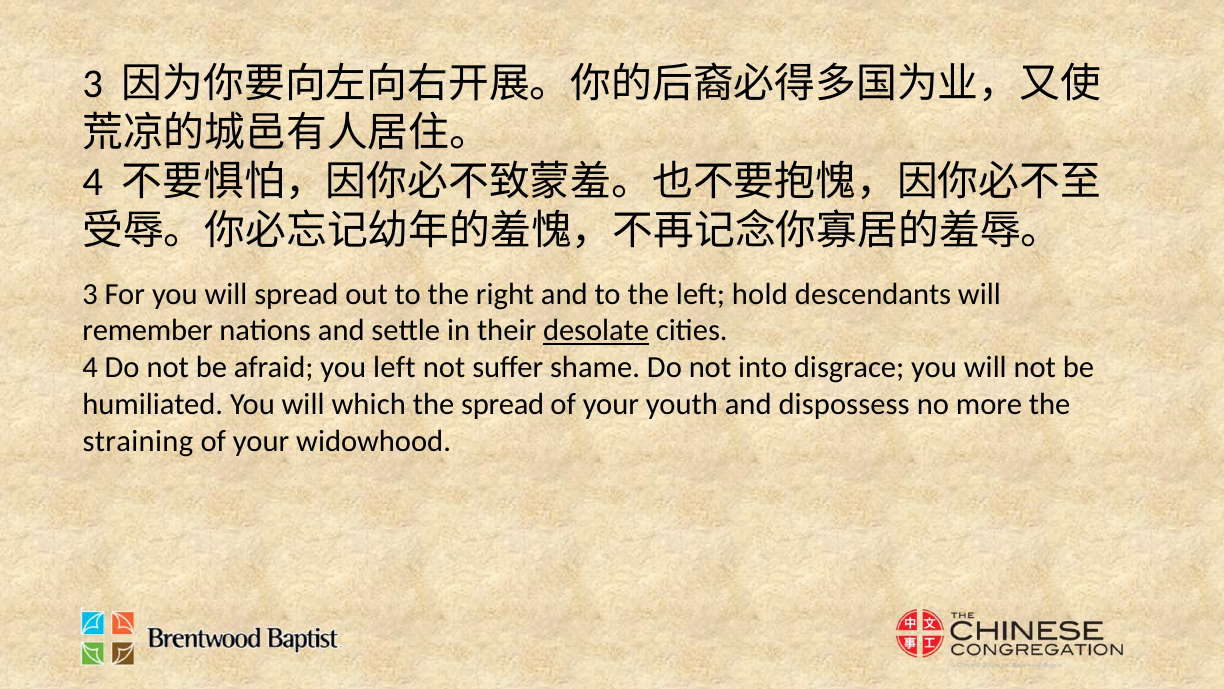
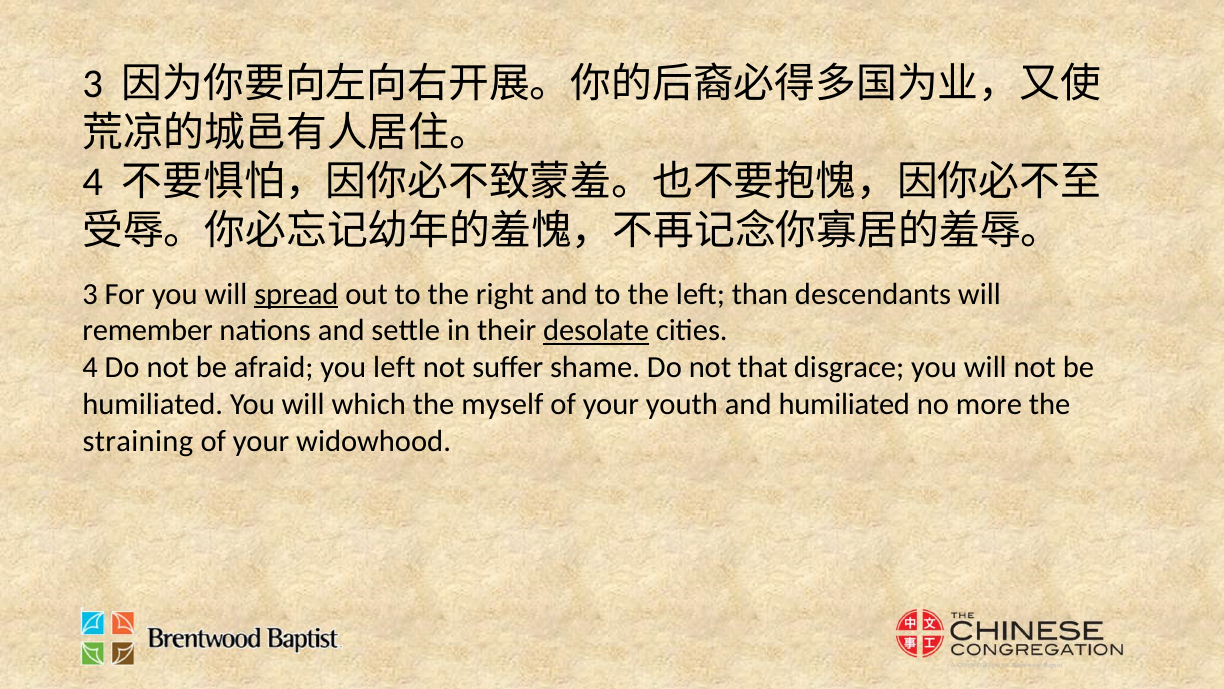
spread at (296, 294) underline: none -> present
hold: hold -> than
into: into -> that
the spread: spread -> myself
and dispossess: dispossess -> humiliated
